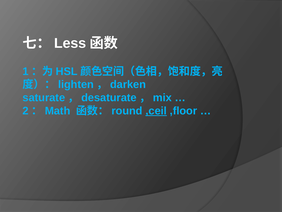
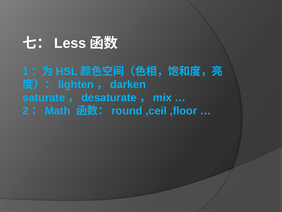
,ceil underline: present -> none
